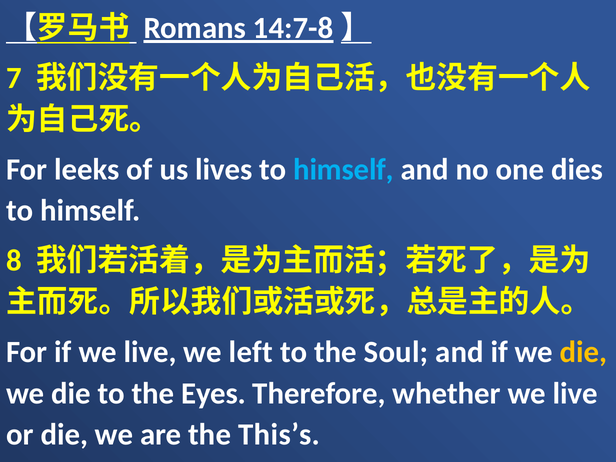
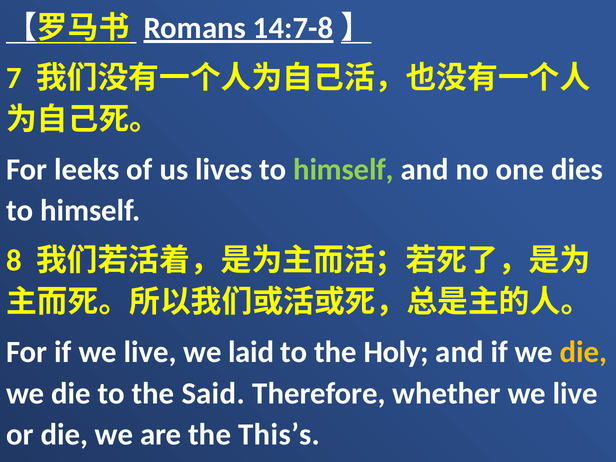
himself at (344, 169) colour: light blue -> light green
left: left -> laid
Soul: Soul -> Holy
Eyes: Eyes -> Said
